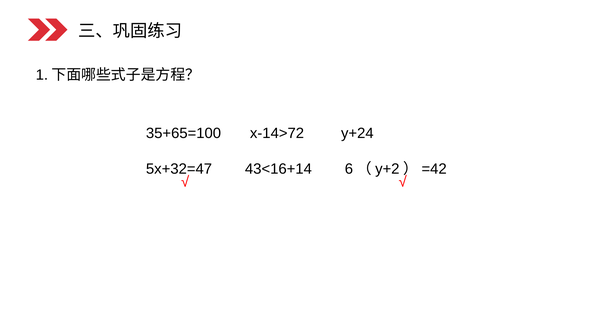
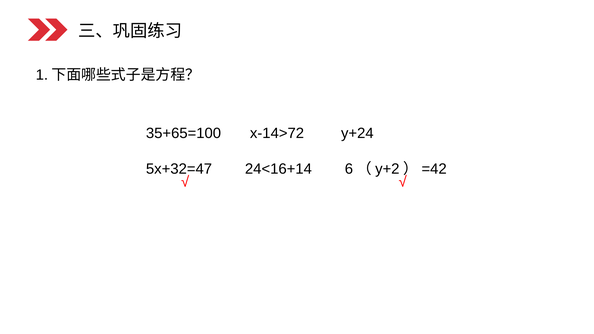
43<16+14: 43<16+14 -> 24<16+14
